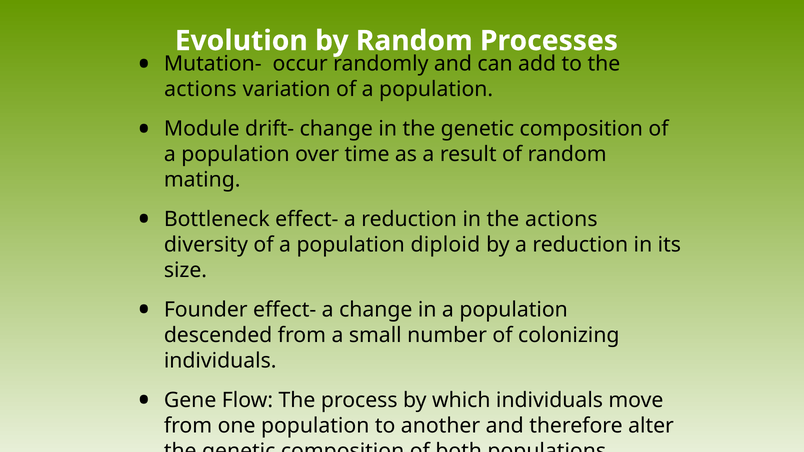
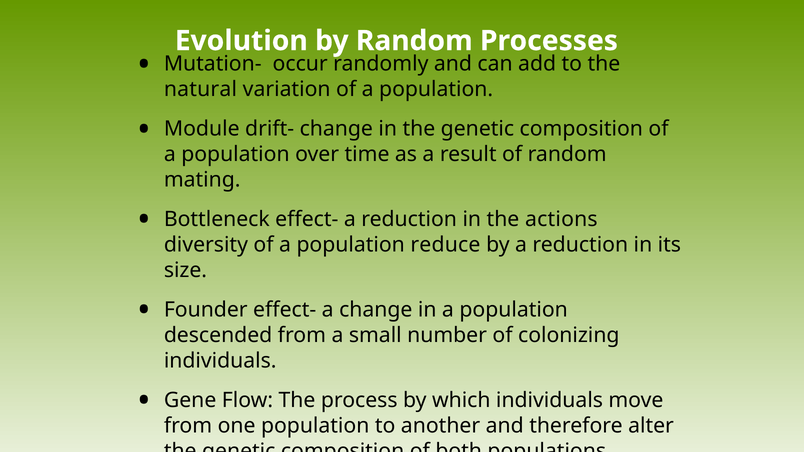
actions at (200, 89): actions -> natural
diploid: diploid -> reduce
